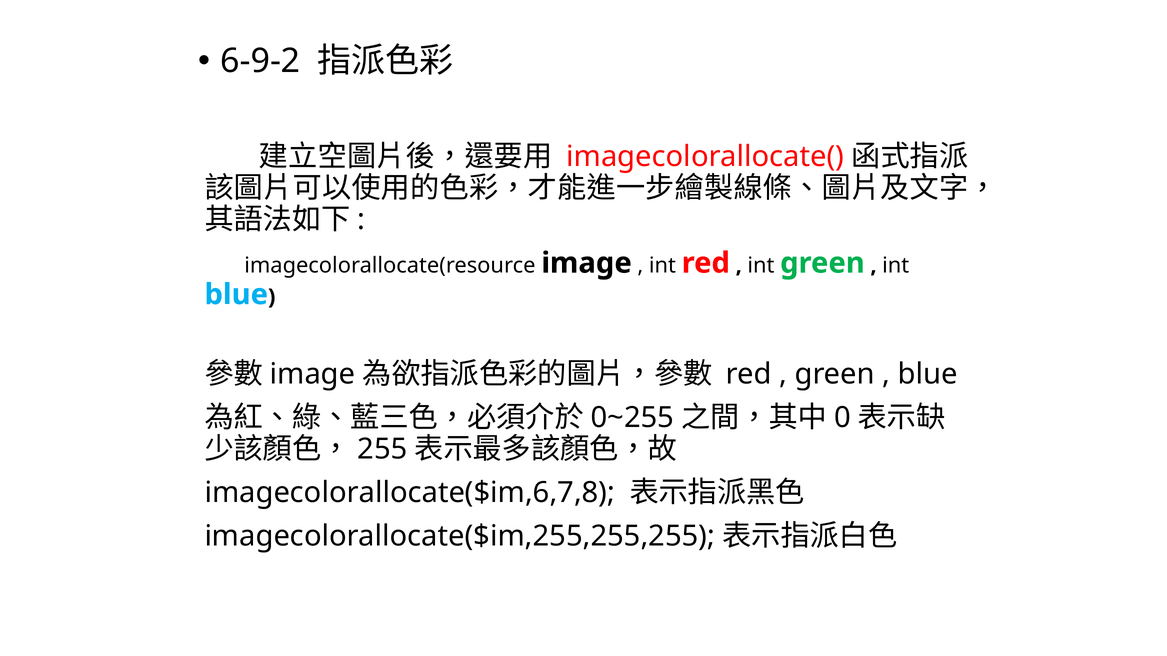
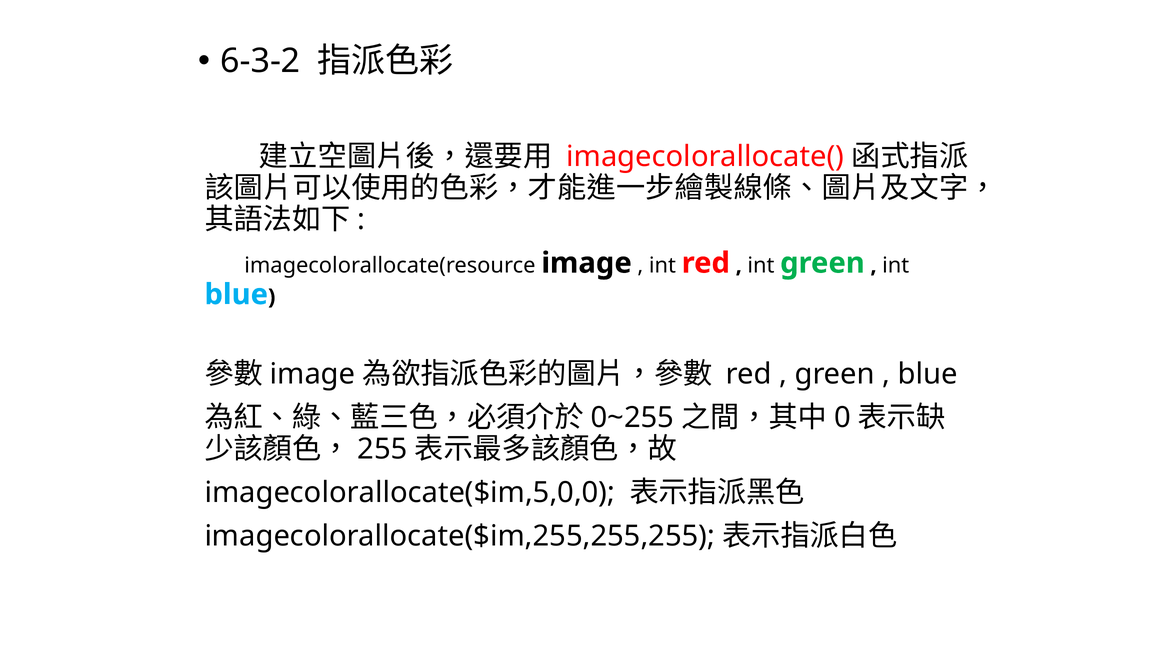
6-9-2: 6-9-2 -> 6-3-2
imagecolorallocate($im,6,7,8: imagecolorallocate($im,6,7,8 -> imagecolorallocate($im,5,0,0
